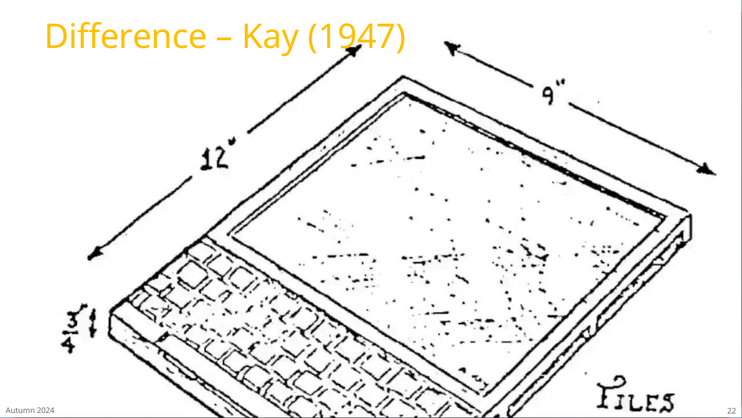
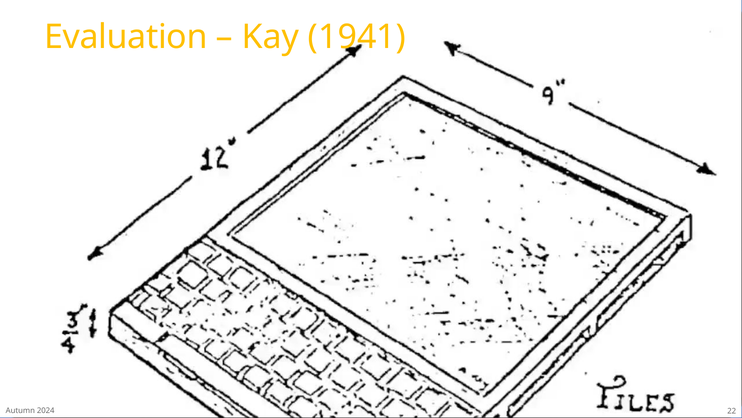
Difference at (126, 37): Difference -> Evaluation
1947: 1947 -> 1941
